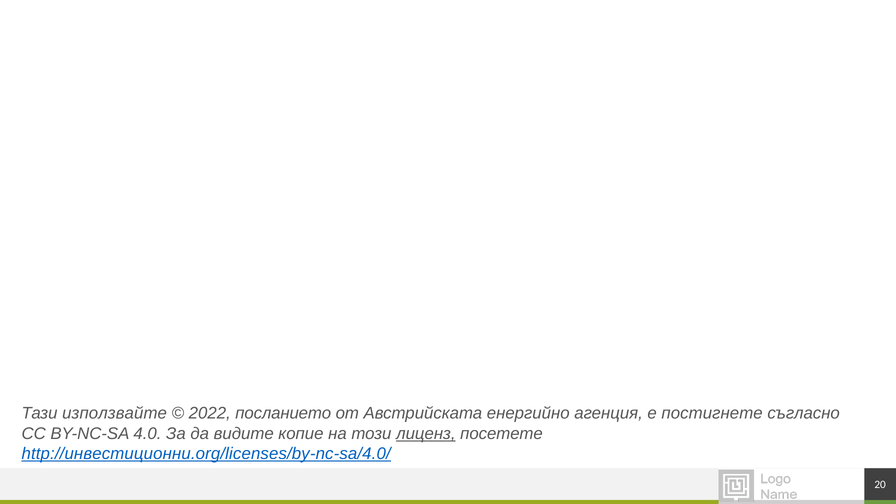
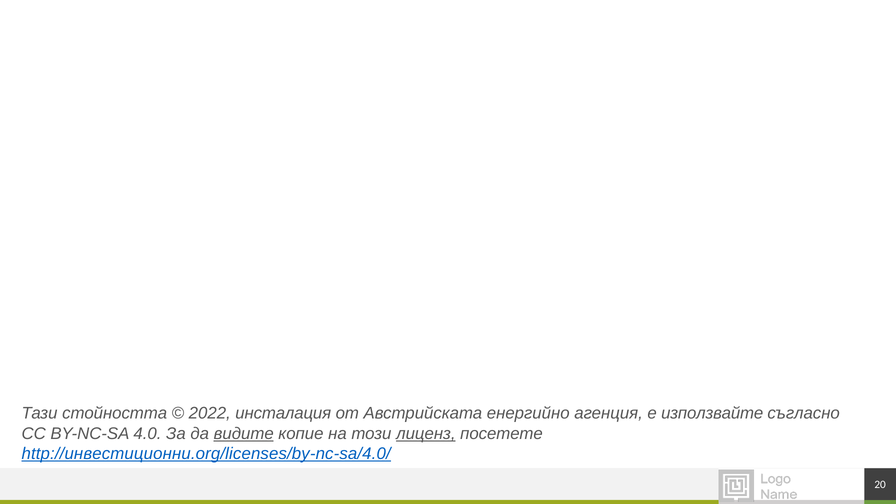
използвайте: използвайте -> стойността
посланието: посланието -> инсталация
постигнете: постигнете -> използвайте
видите underline: none -> present
